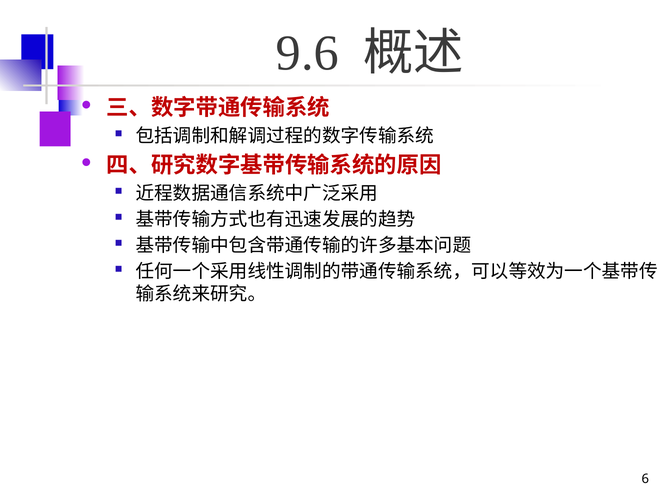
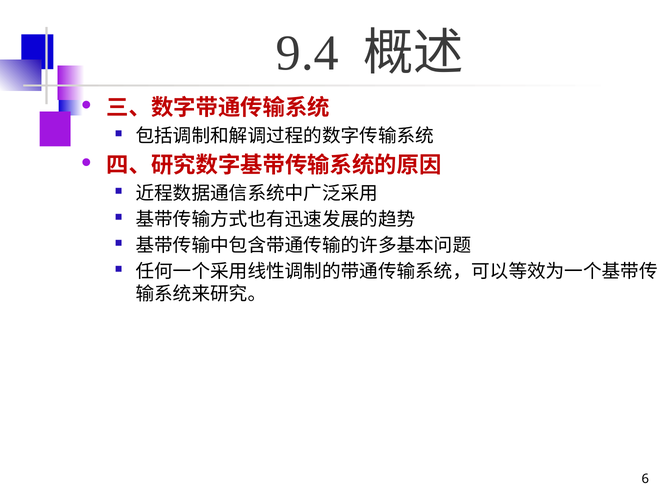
9.6: 9.6 -> 9.4
